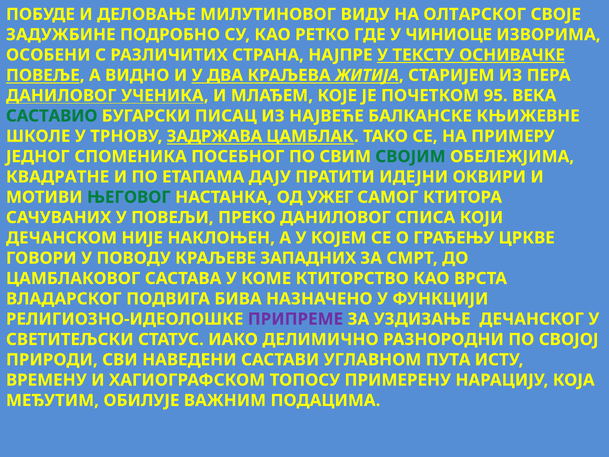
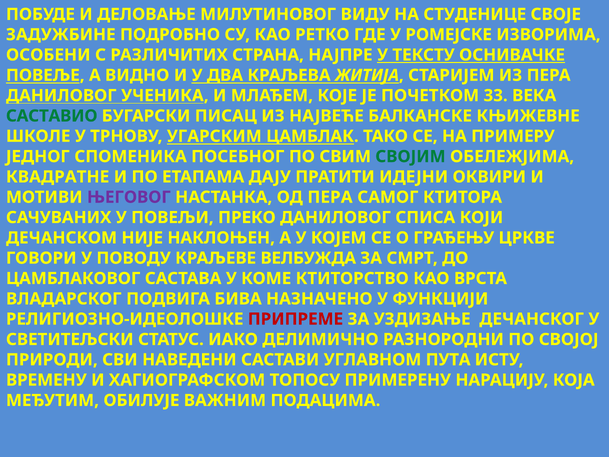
ОЛТАРСКОГ: ОЛТАРСКОГ -> СТУДЕНИЦЕ
ЧИНИОЦЕ: ЧИНИОЦЕ -> РОМЕЈСКЕ
95: 95 -> 33
ЗАДРЖАВА: ЗАДРЖАВА -> УГАРСКИМ
ЊЕГОВОГ colour: green -> purple
ОД УЖЕГ: УЖЕГ -> ПЕРА
ЗАПАДНИХ: ЗАПАДНИХ -> ВЕЛБУЖДА
ПРИПРЕМЕ colour: purple -> red
